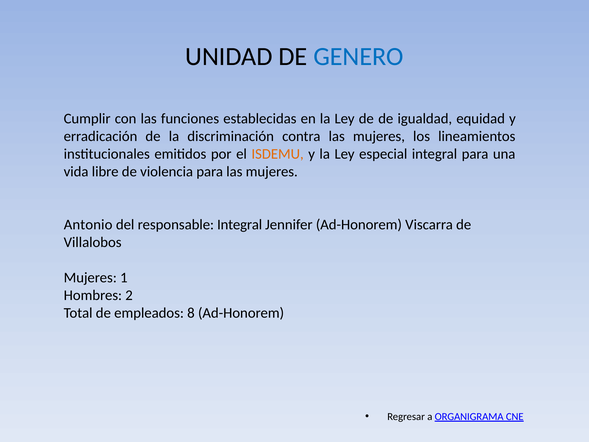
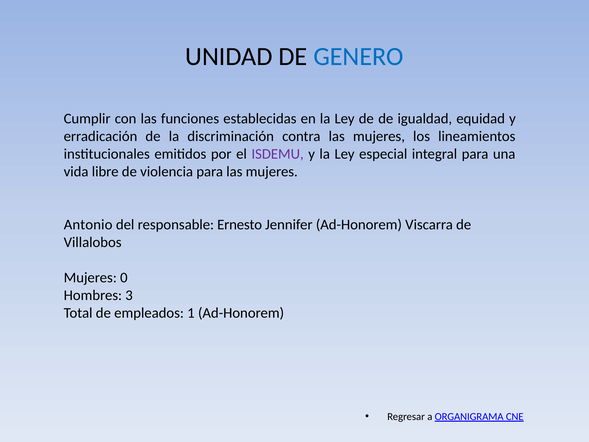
ISDEMU colour: orange -> purple
responsable Integral: Integral -> Ernesto
1: 1 -> 0
2: 2 -> 3
8: 8 -> 1
